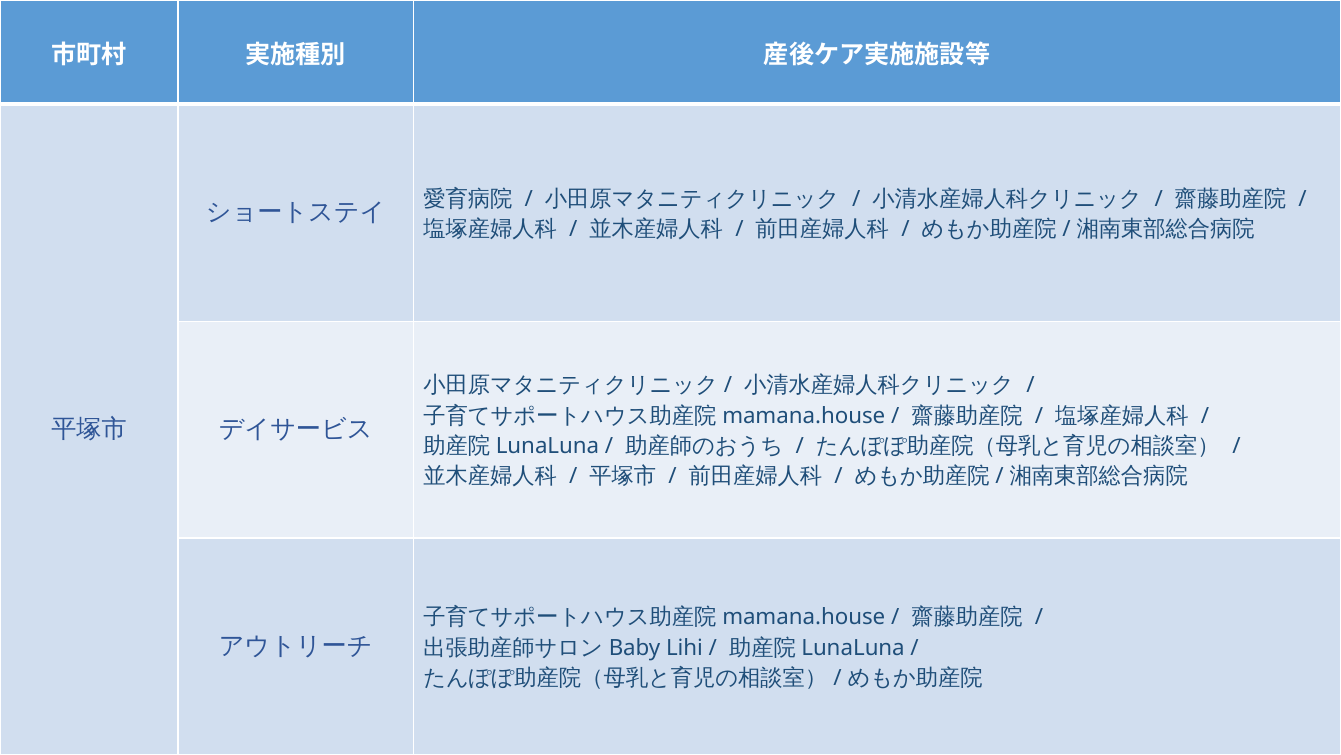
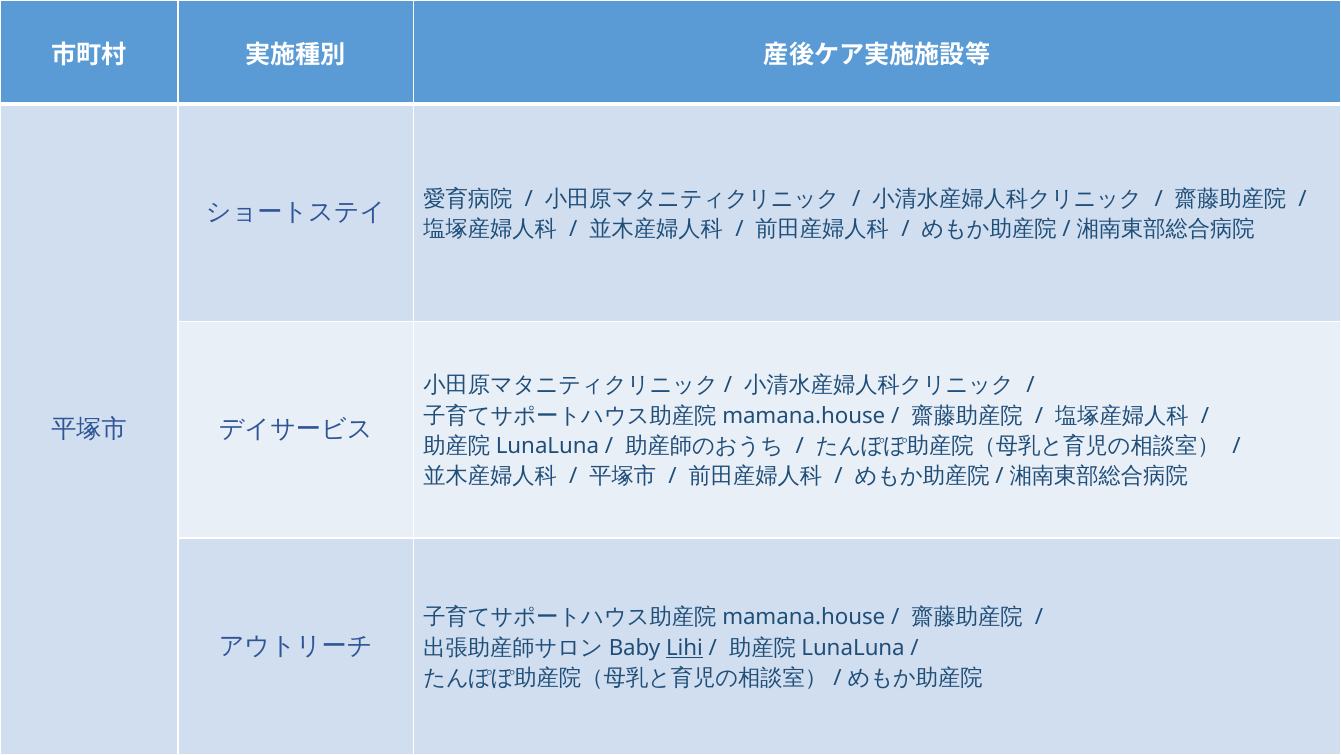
Lihi underline: none -> present
